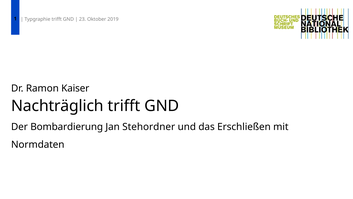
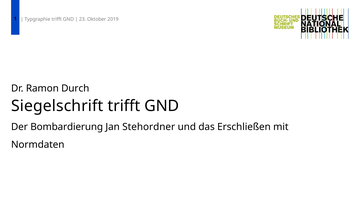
Kaiser: Kaiser -> Durch
Nachträglich: Nachträglich -> Siegelschrift
